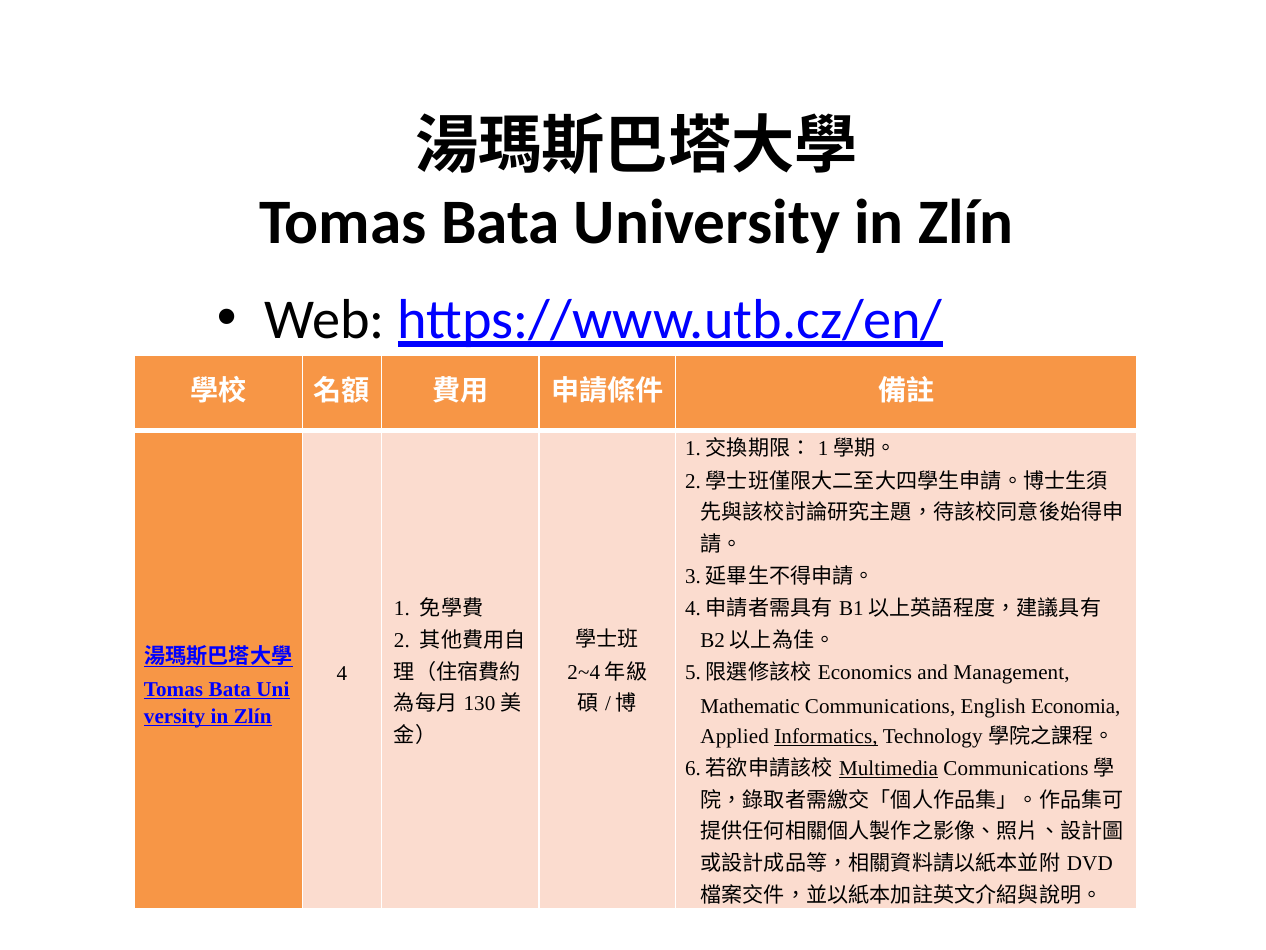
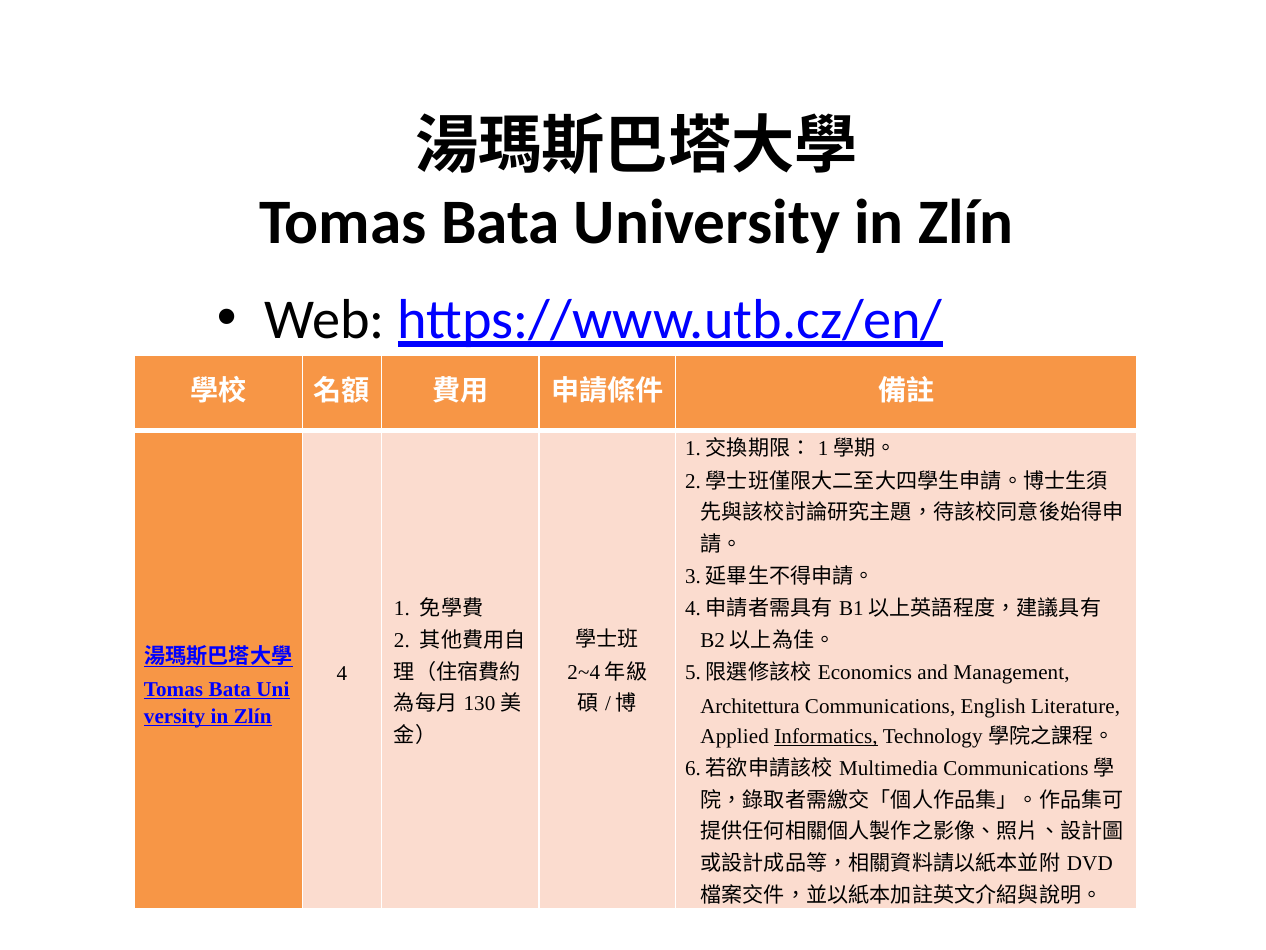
Mathematic: Mathematic -> Architettura
Economia: Economia -> Literature
Multimedia underline: present -> none
